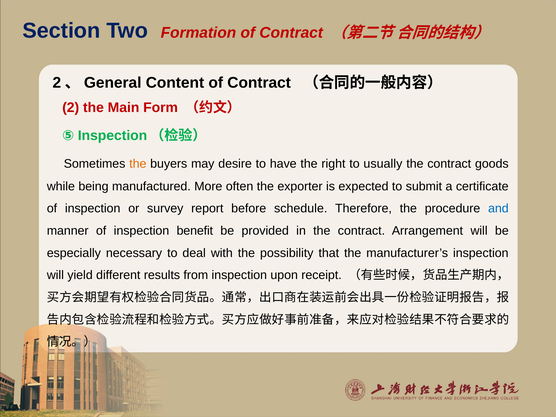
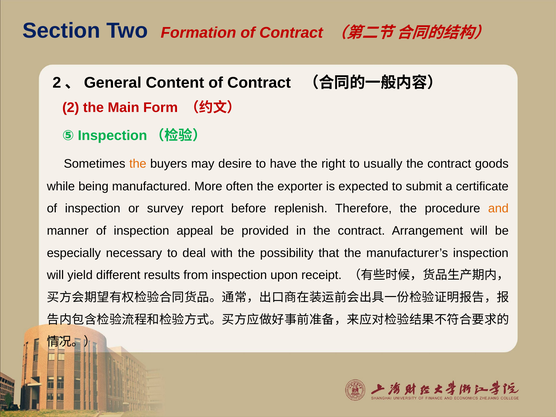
schedule: schedule -> replenish
and colour: blue -> orange
benefit: benefit -> appeal
